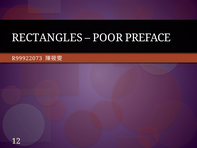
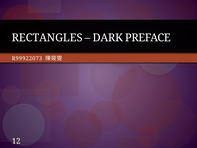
POOR: POOR -> DARK
